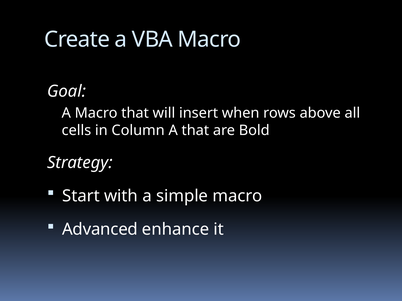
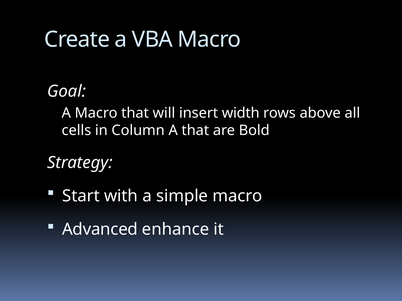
when: when -> width
